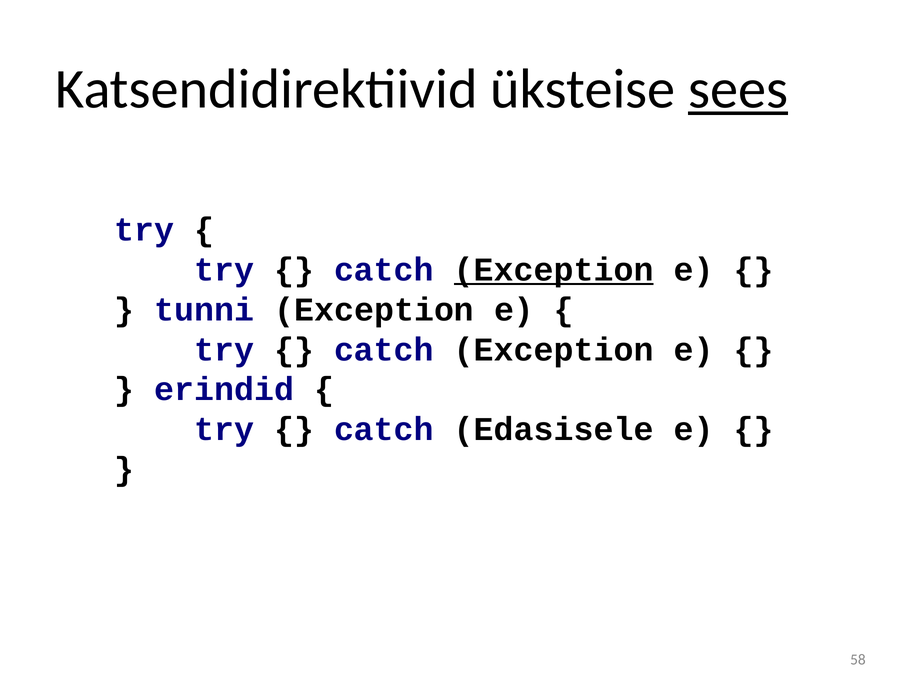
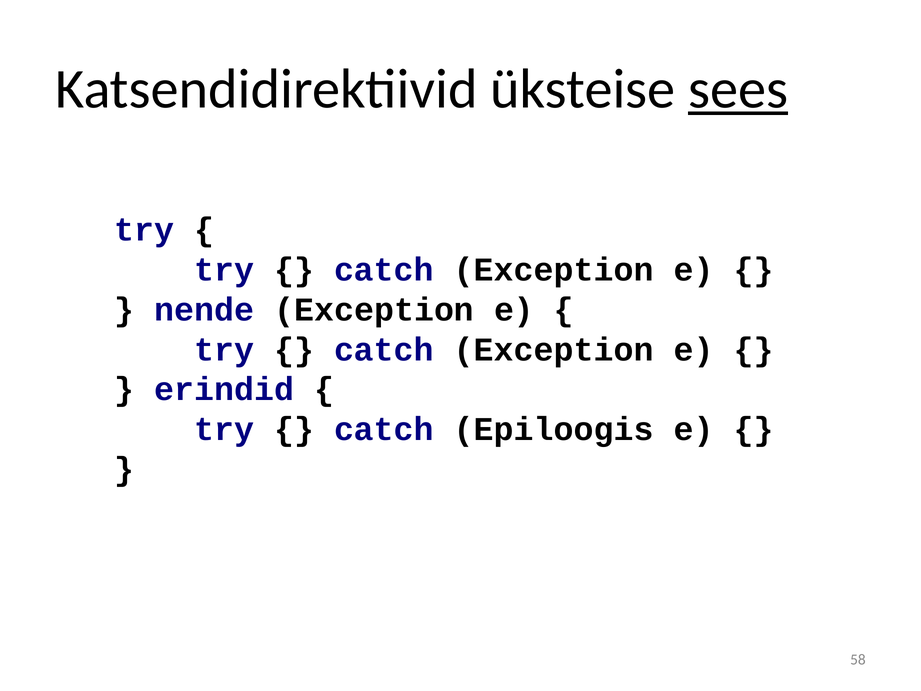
Exception at (554, 270) underline: present -> none
tunni: tunni -> nende
Edasisele: Edasisele -> Epiloogis
